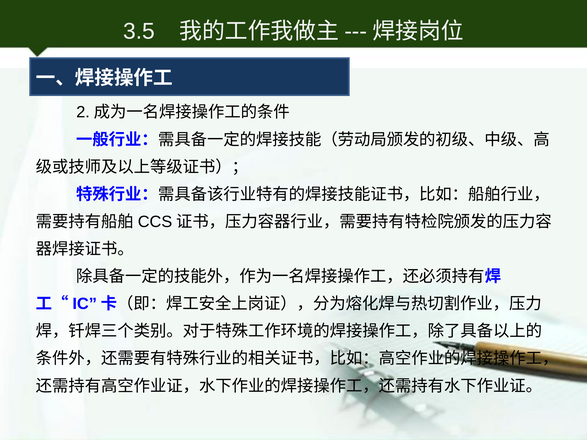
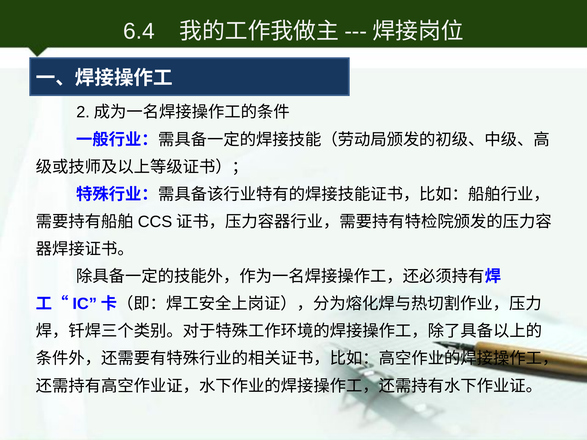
3.5: 3.5 -> 6.4
